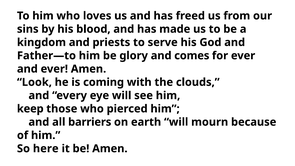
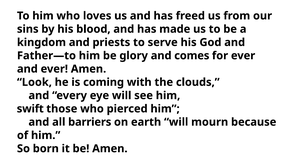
keep: keep -> swift
here: here -> born
